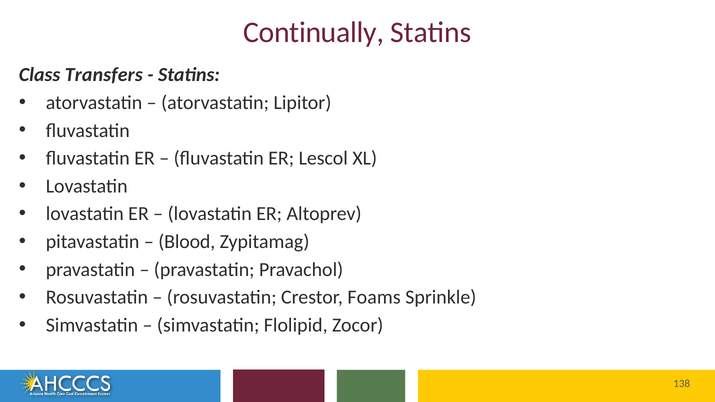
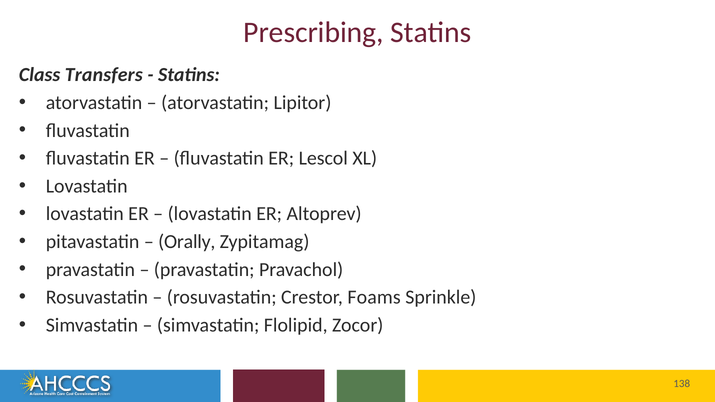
Continually: Continually -> Prescribing
Blood: Blood -> Orally
